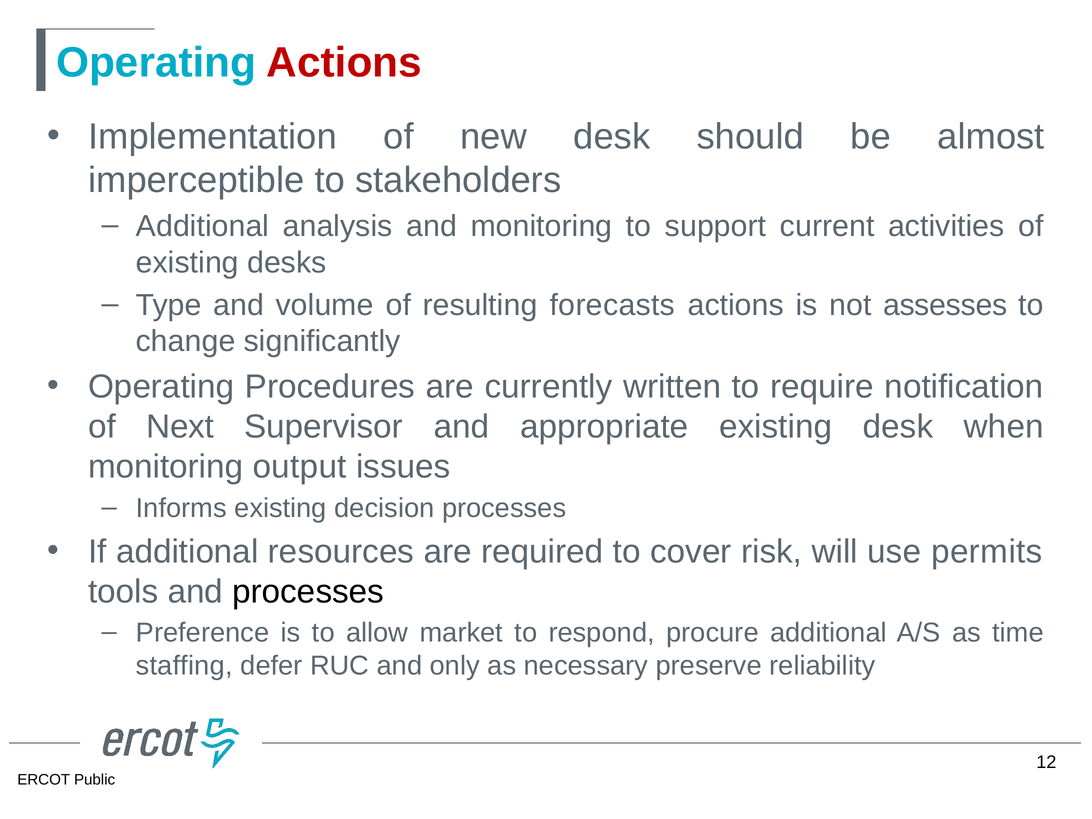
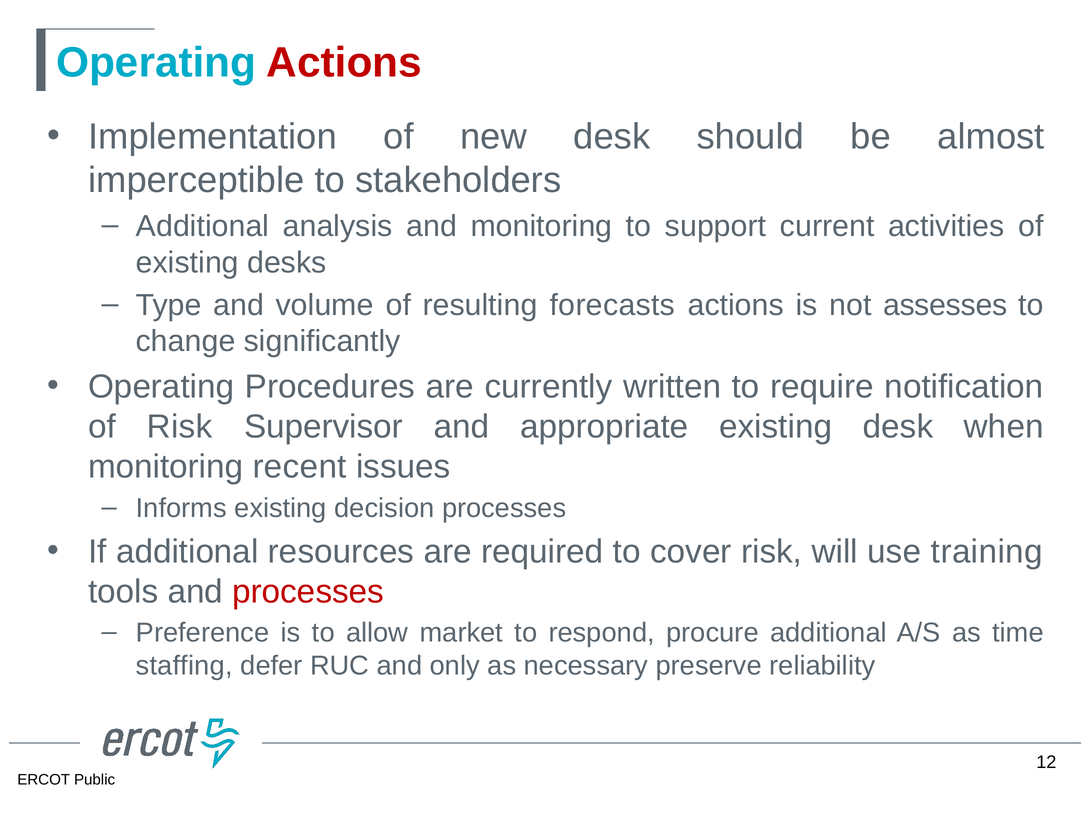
of Next: Next -> Risk
output: output -> recent
permits: permits -> training
processes at (308, 592) colour: black -> red
